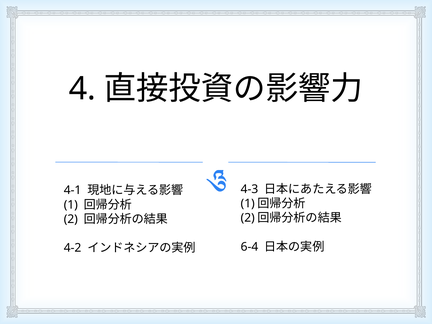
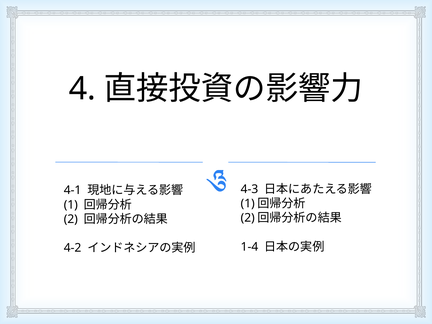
6-4: 6-4 -> 1-4
